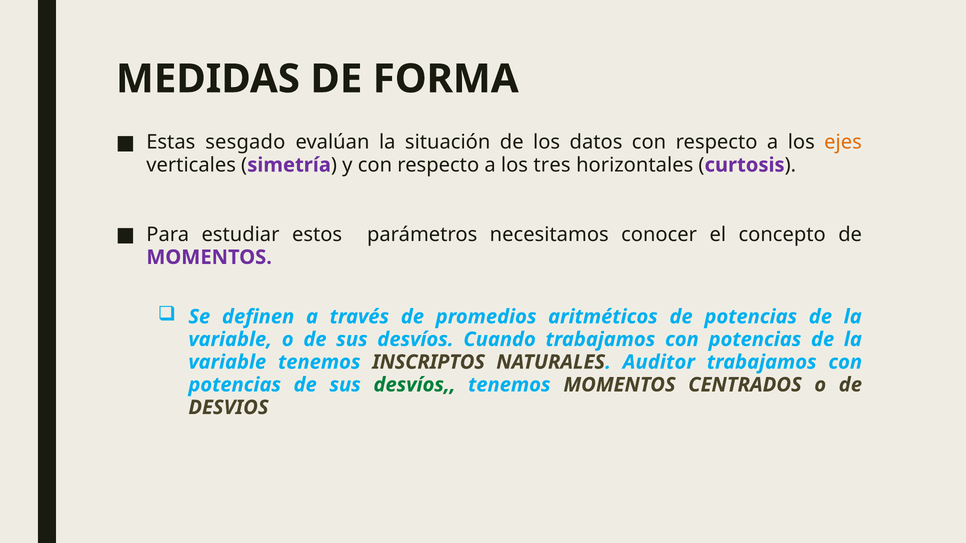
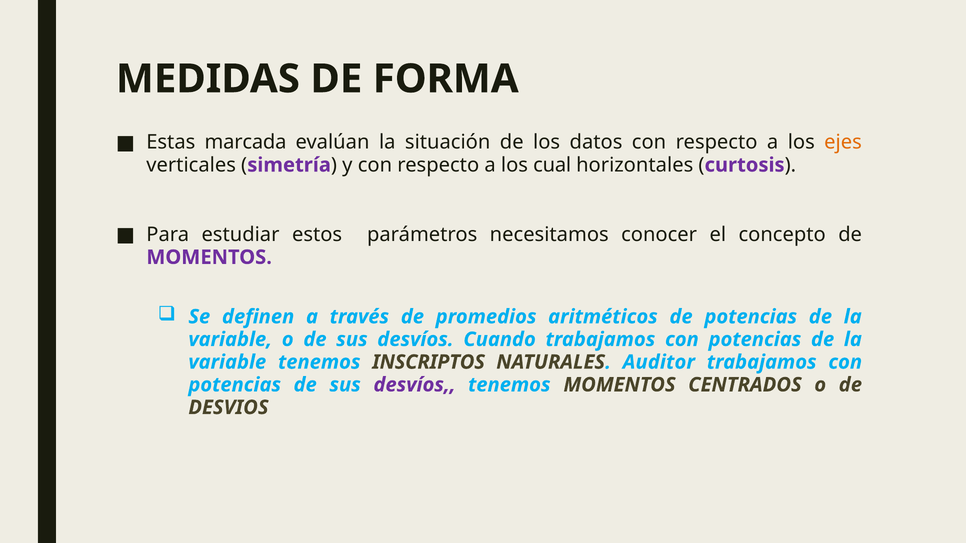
sesgado: sesgado -> marcada
tres: tres -> cual
desvíos at (414, 385) colour: green -> purple
